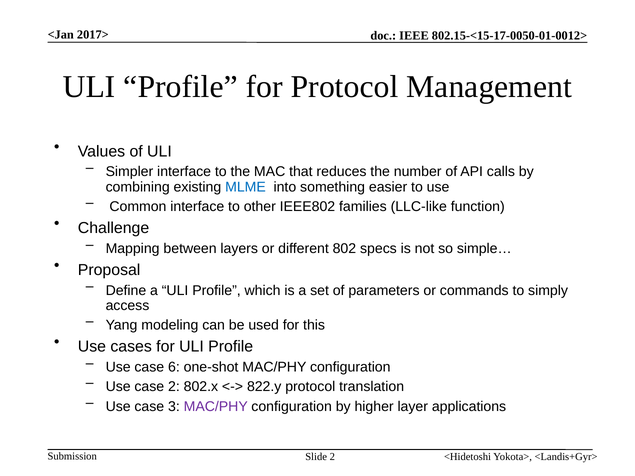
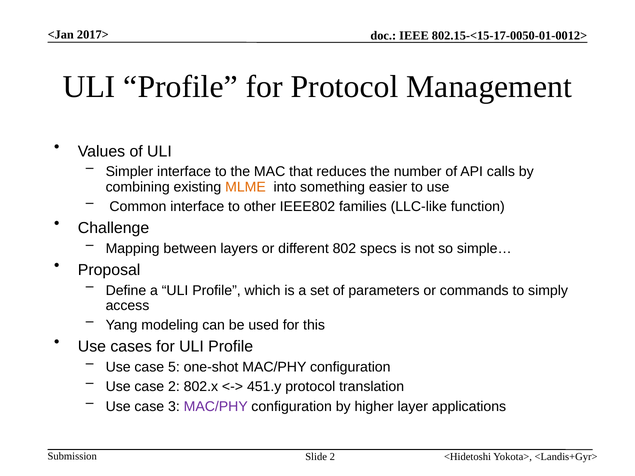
MLME colour: blue -> orange
6: 6 -> 5
822.y: 822.y -> 451.y
